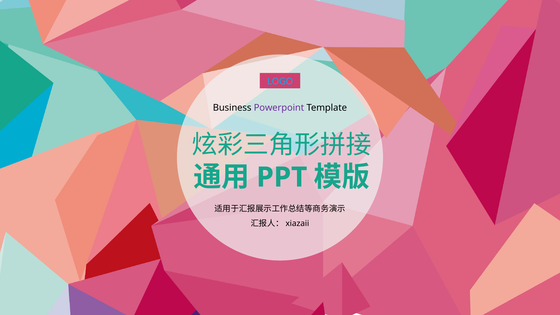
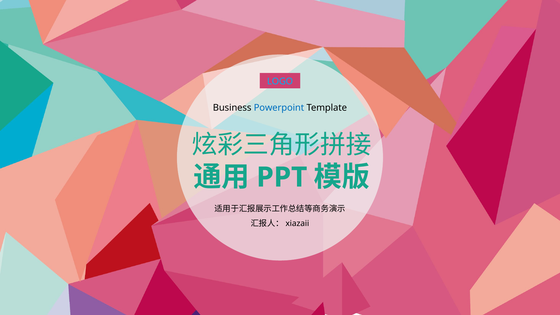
Powerpoint colour: purple -> blue
